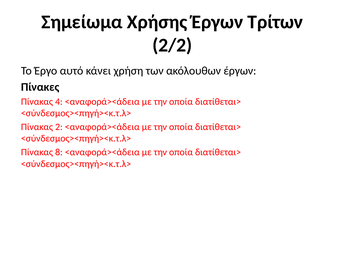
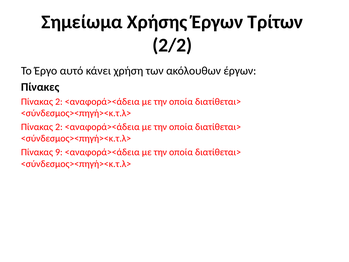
4 at (59, 102): 4 -> 2
8: 8 -> 9
